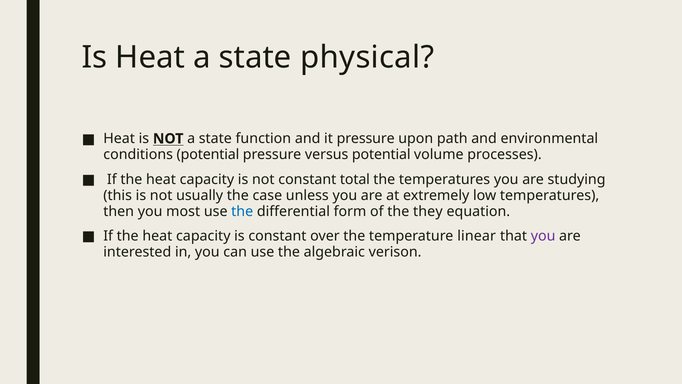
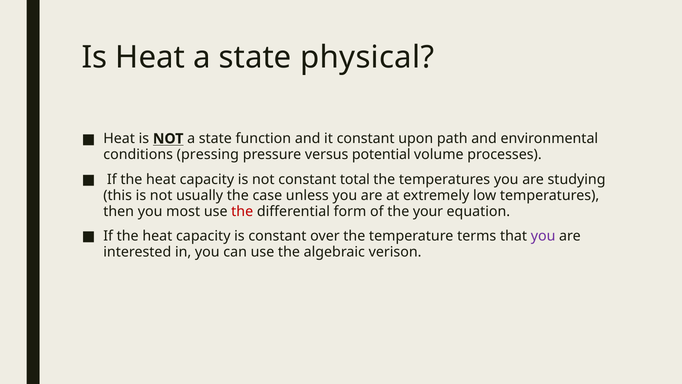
it pressure: pressure -> constant
conditions potential: potential -> pressing
the at (242, 211) colour: blue -> red
they: they -> your
linear: linear -> terms
